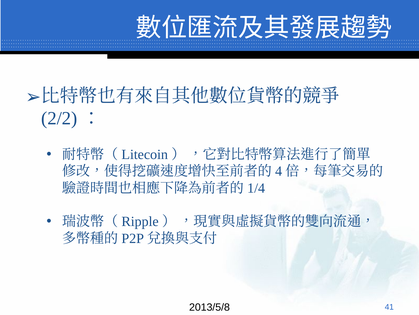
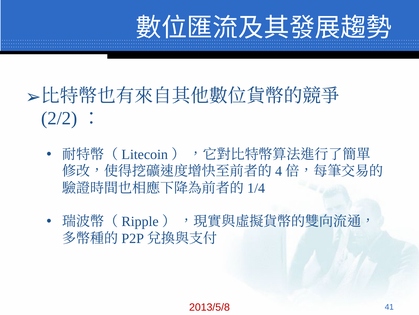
2013/5/8 colour: black -> red
